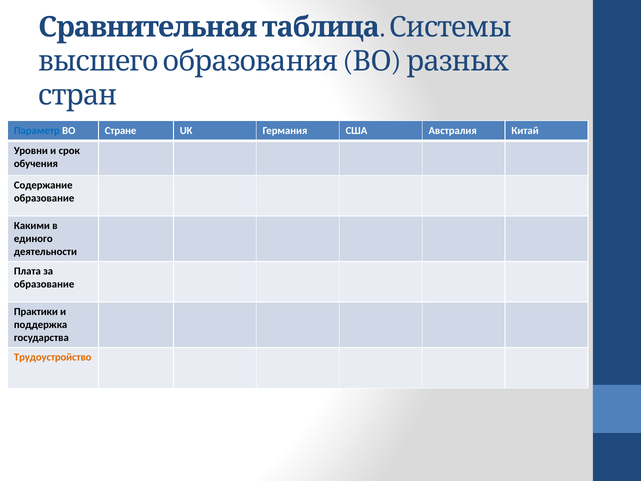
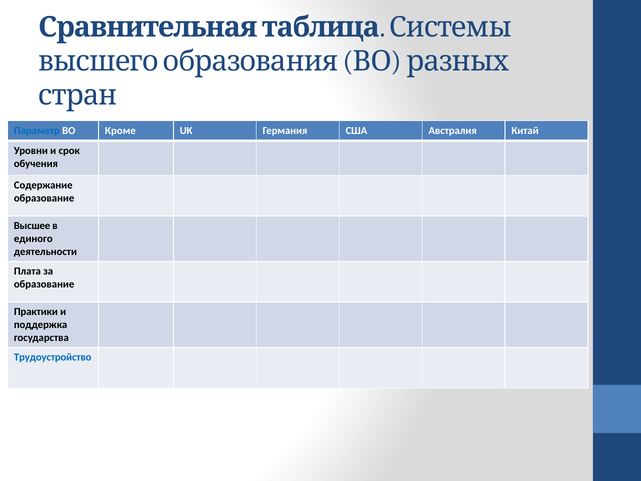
Стране: Стране -> Кроме
Какими: Какими -> Высшее
Трудоустройство colour: orange -> blue
